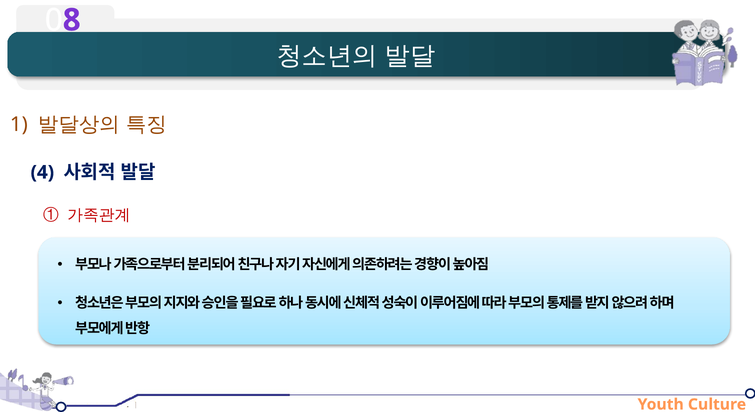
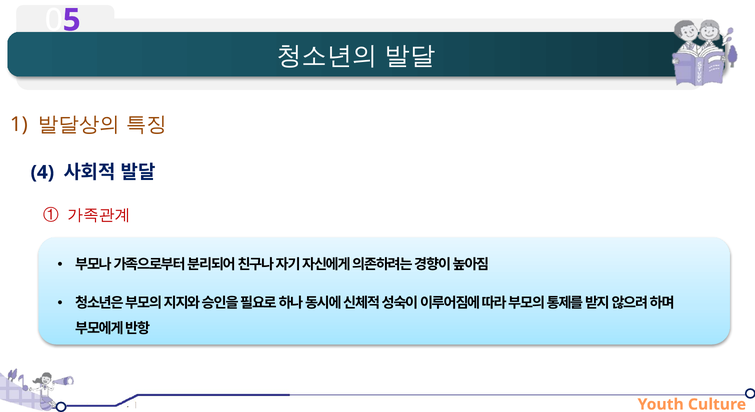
8: 8 -> 5
